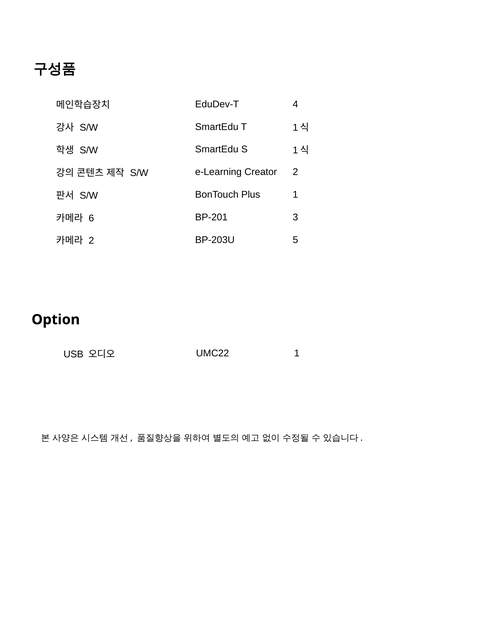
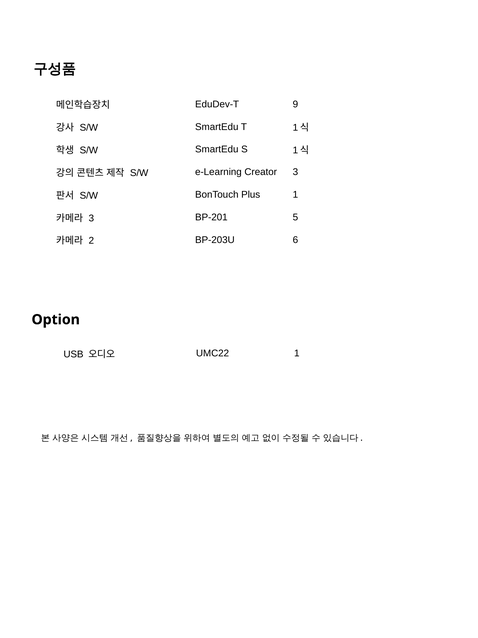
4: 4 -> 9
Creator 2: 2 -> 3
6 at (91, 218): 6 -> 3
3: 3 -> 5
5: 5 -> 6
